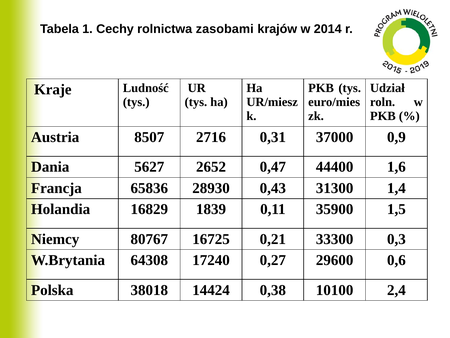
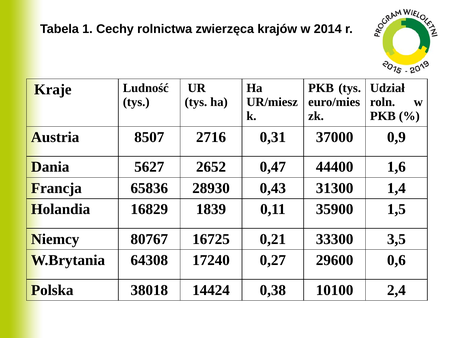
zasobami: zasobami -> zwierzęca
0,3: 0,3 -> 3,5
